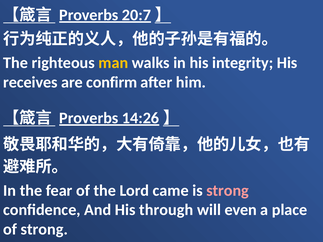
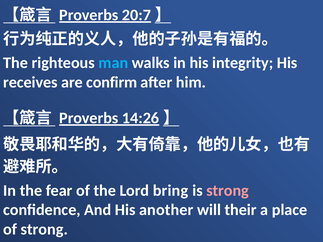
man colour: yellow -> light blue
came: came -> bring
through: through -> another
even: even -> their
